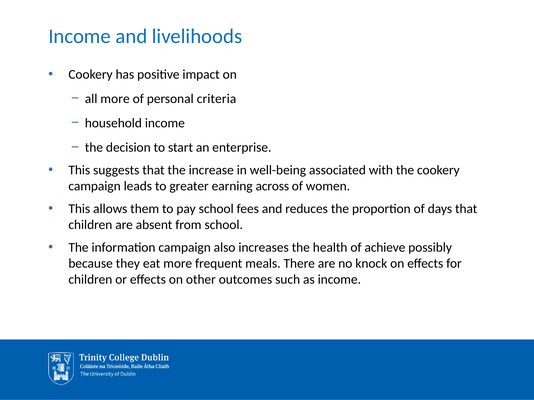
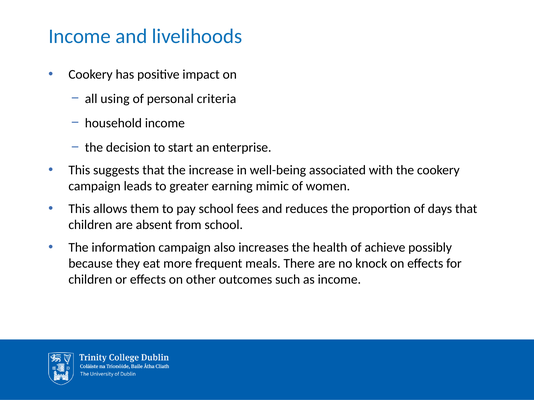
all more: more -> using
across: across -> mimic
